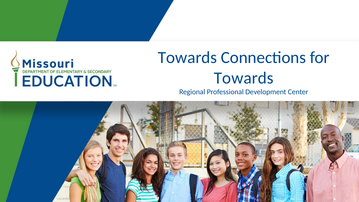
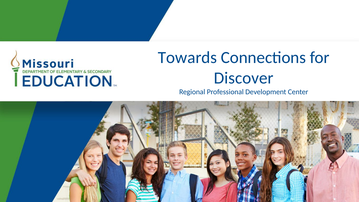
Towards at (244, 78): Towards -> Discover
